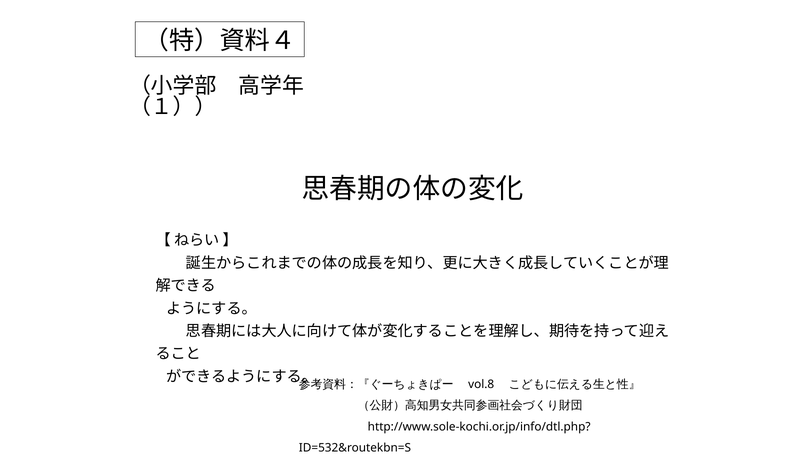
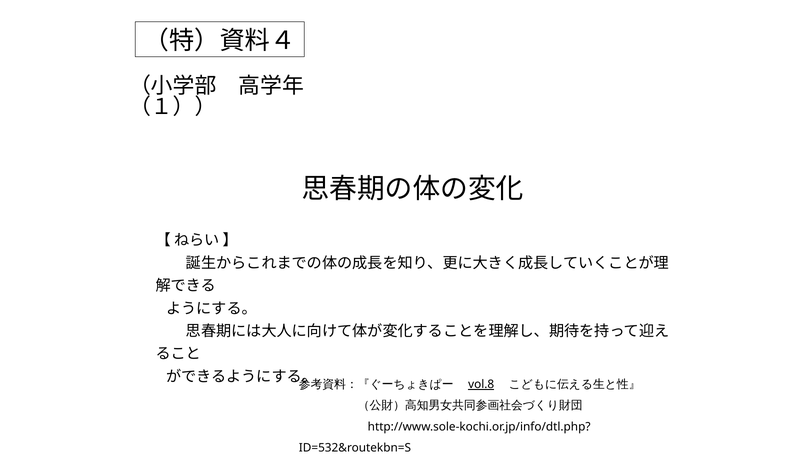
vol.8 underline: none -> present
